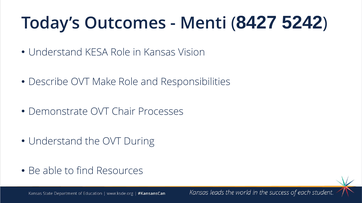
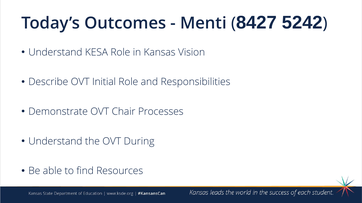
Make: Make -> Initial
